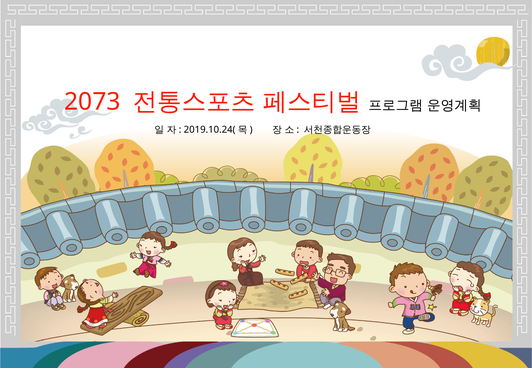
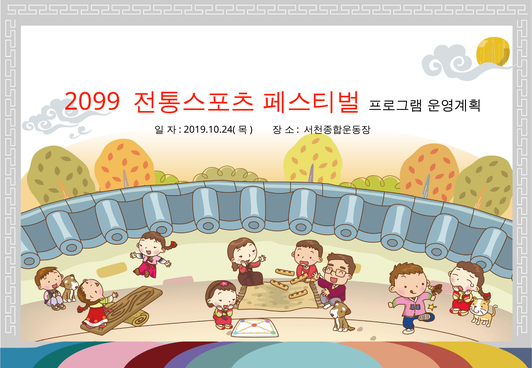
2073: 2073 -> 2099
